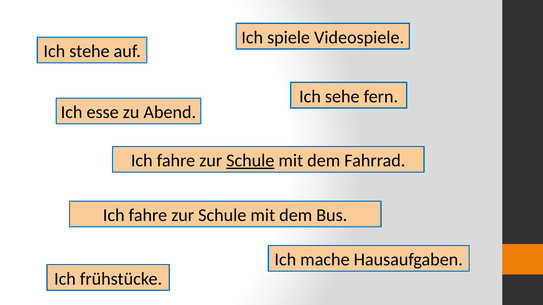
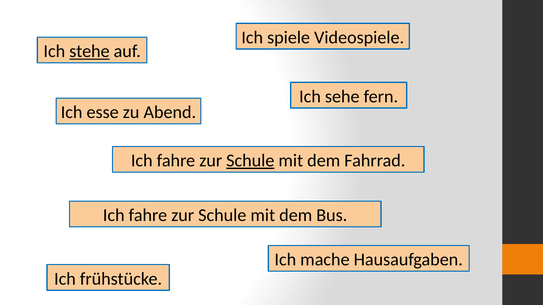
stehe underline: none -> present
